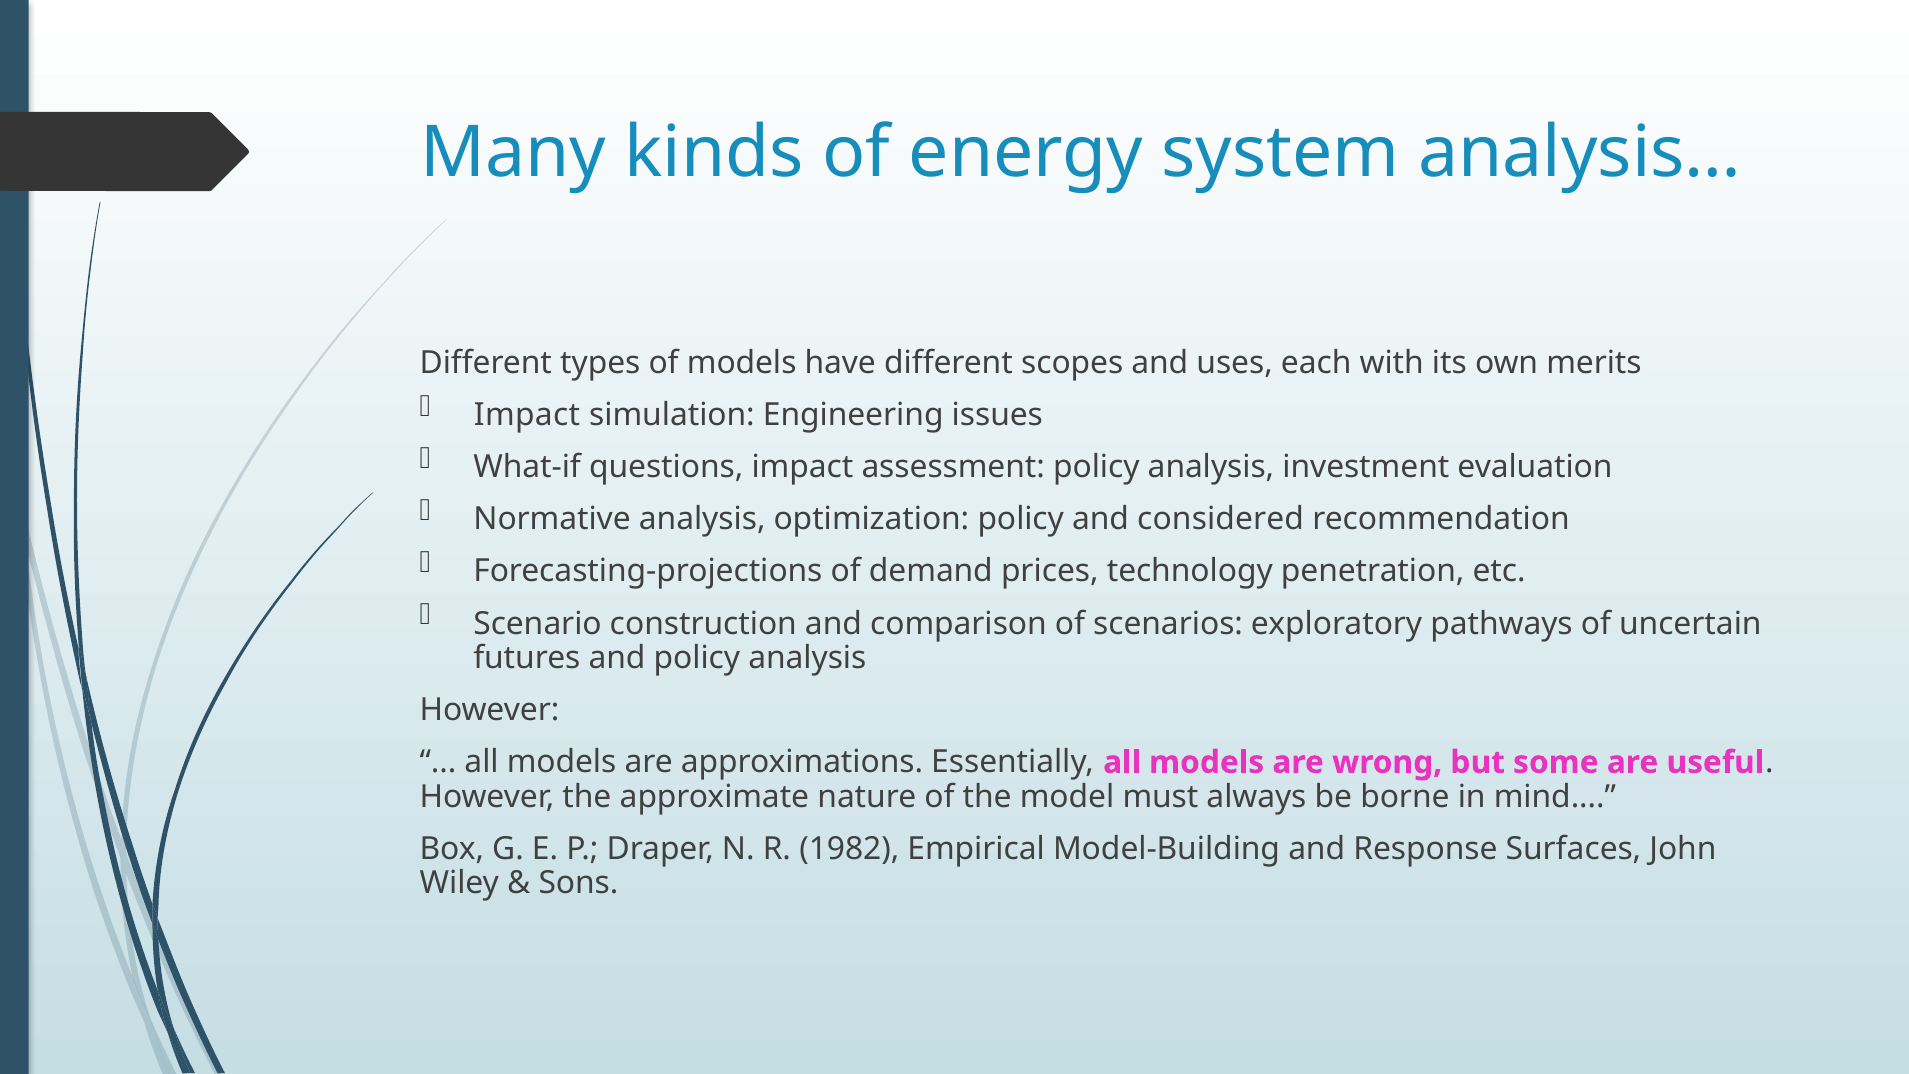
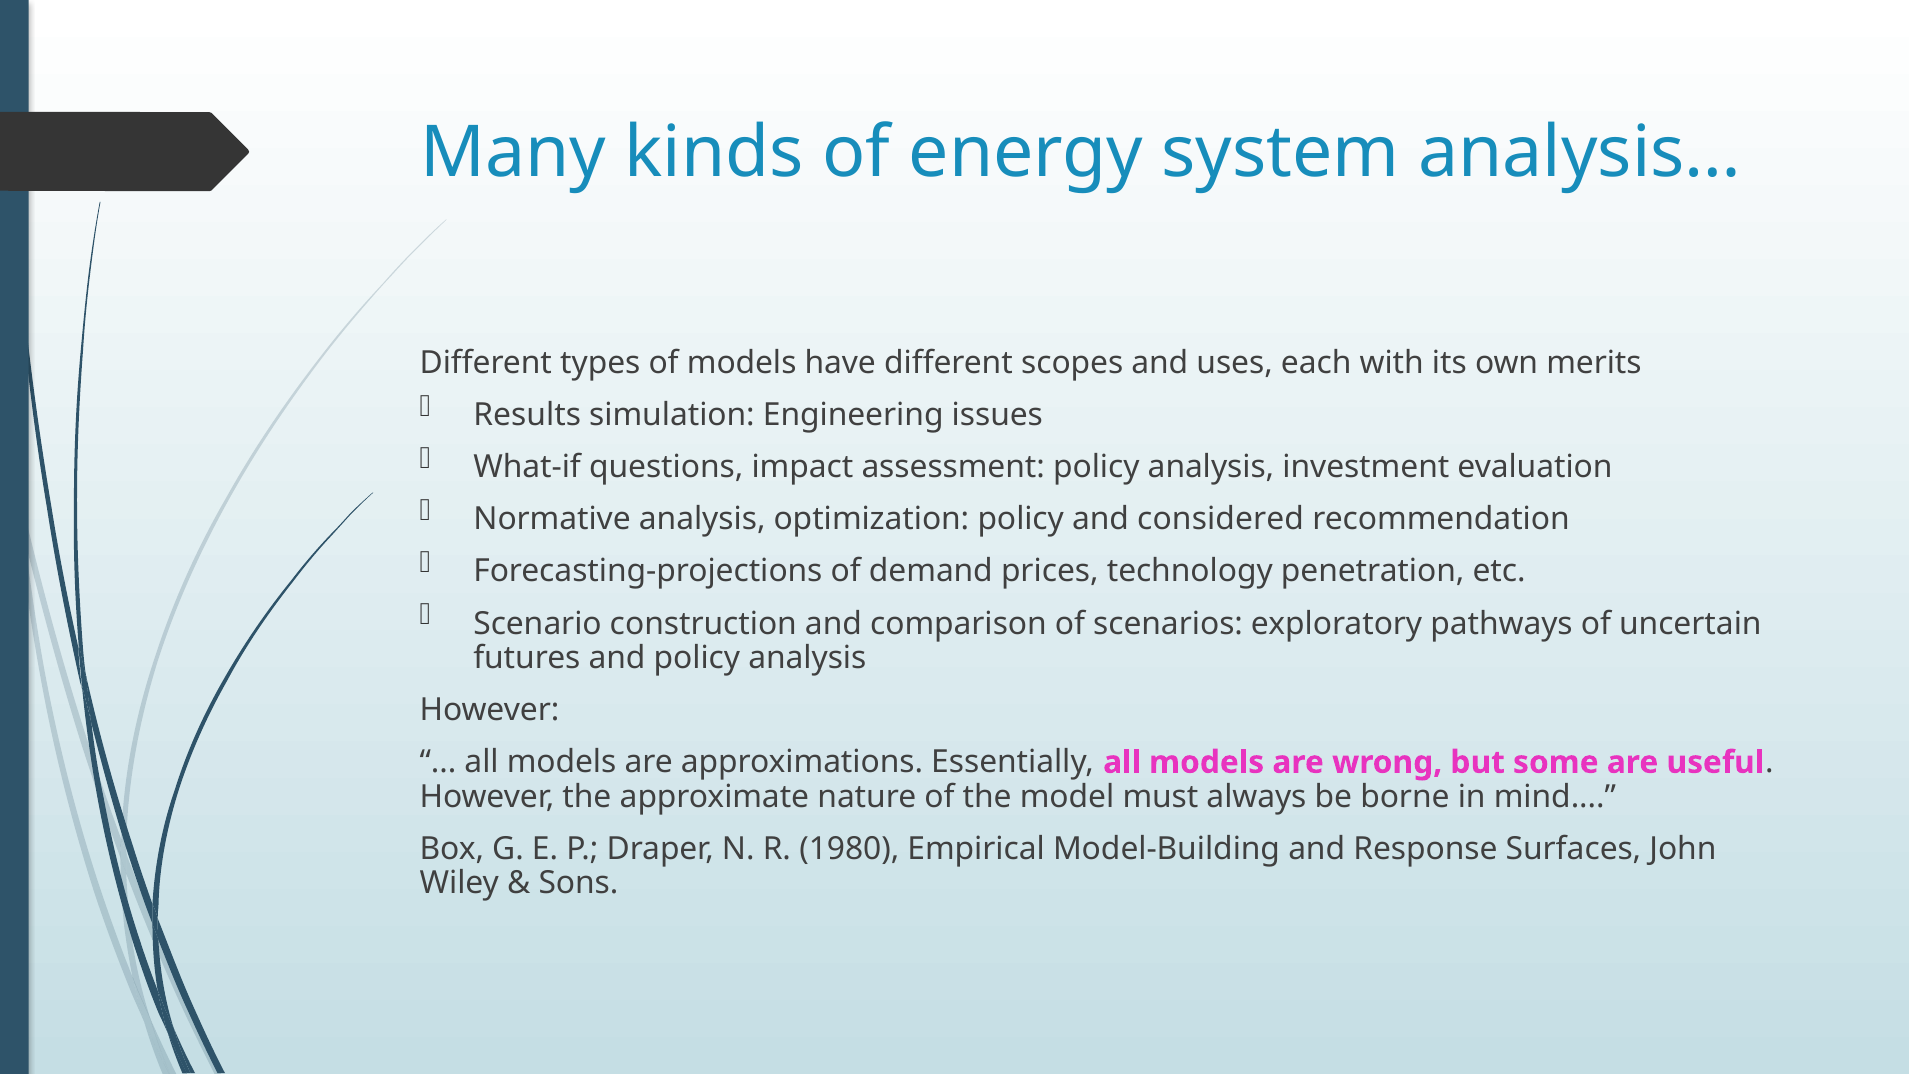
Impact at (527, 415): Impact -> Results
1982: 1982 -> 1980
